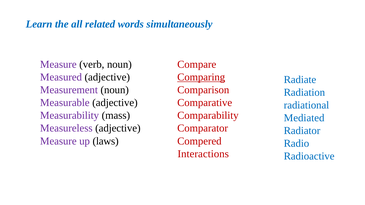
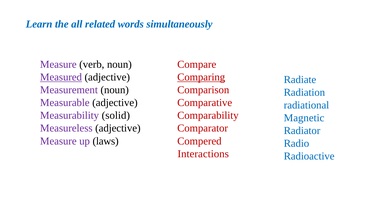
Measured underline: none -> present
mass: mass -> solid
Mediated: Mediated -> Magnetic
